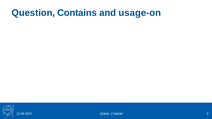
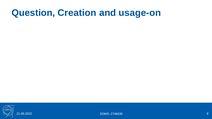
Contains: Contains -> Creation
